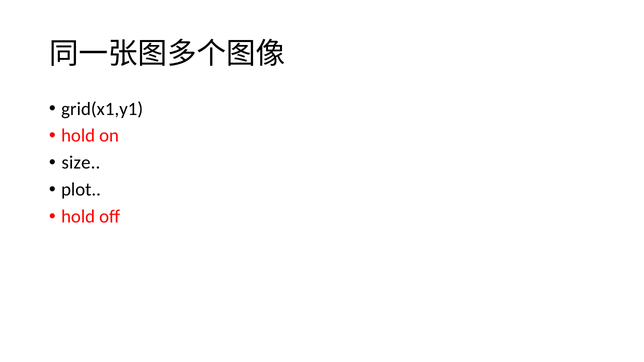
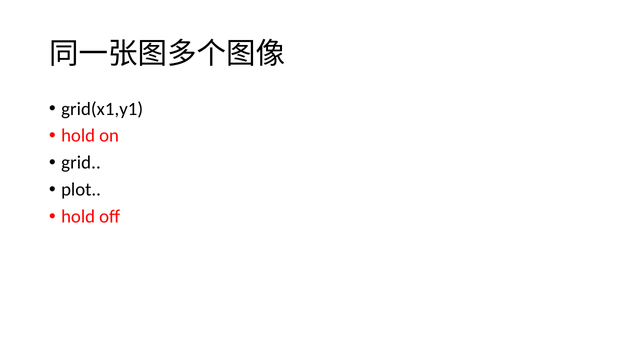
size: size -> grid
